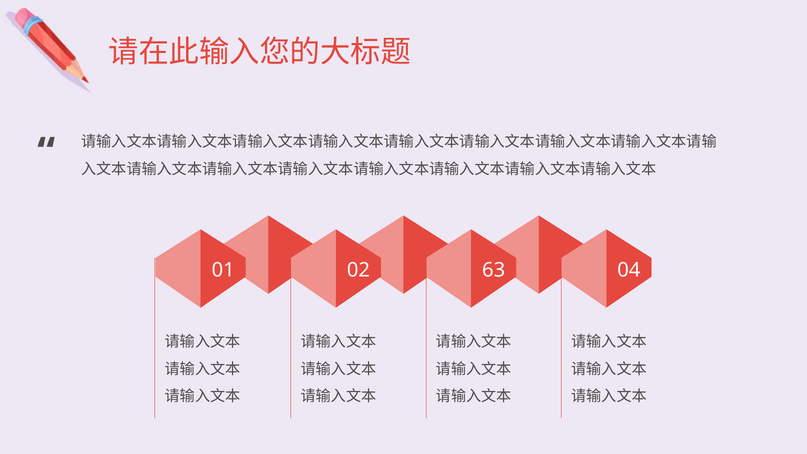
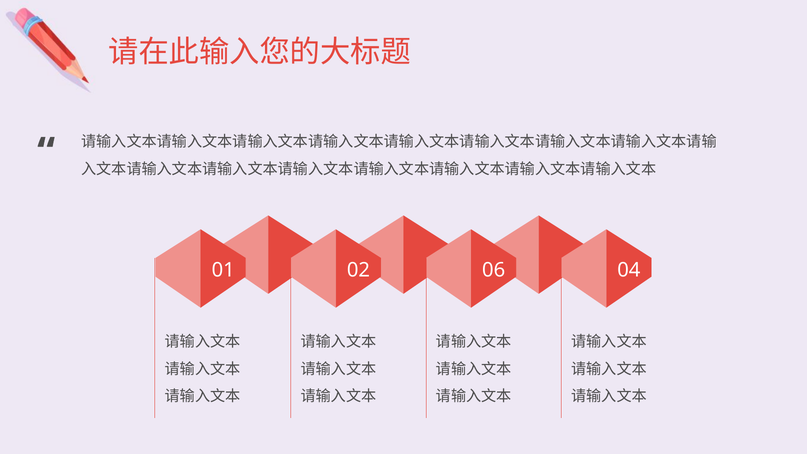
63: 63 -> 06
